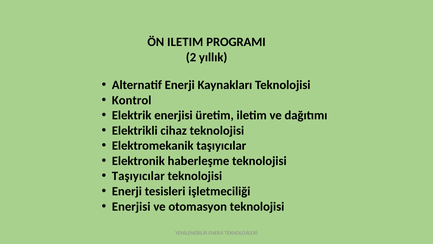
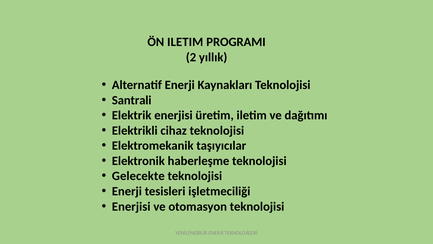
Kontrol: Kontrol -> Santrali
Taşıyıcılar at (138, 176): Taşıyıcılar -> Gelecekte
